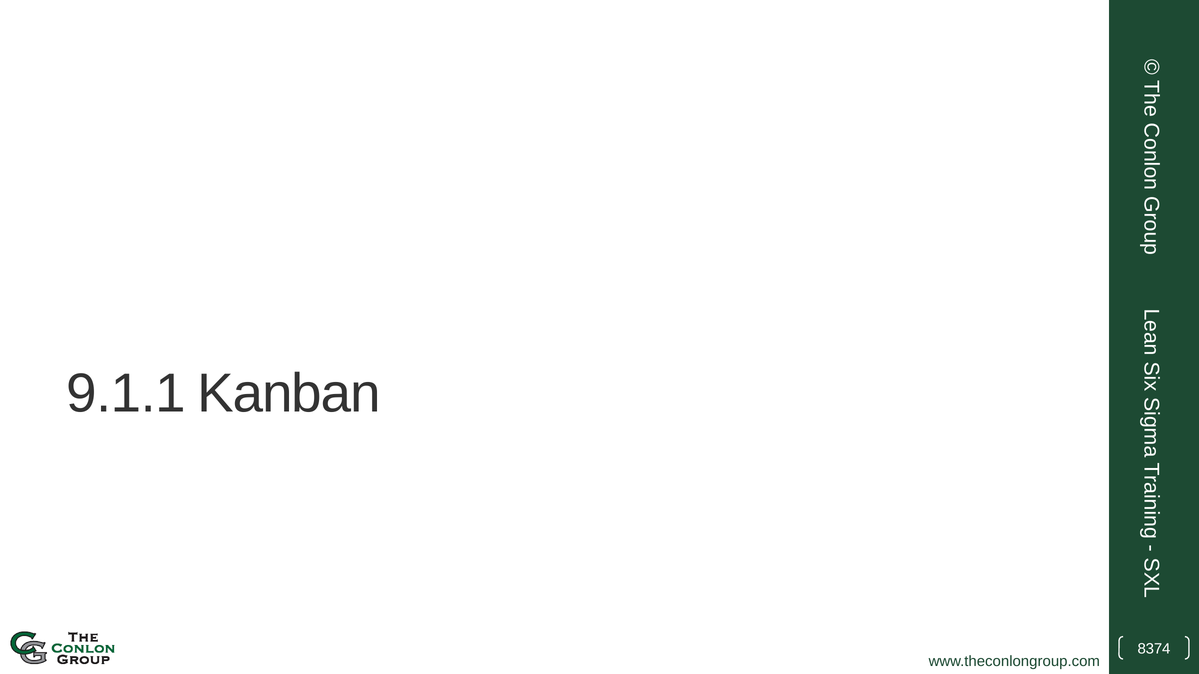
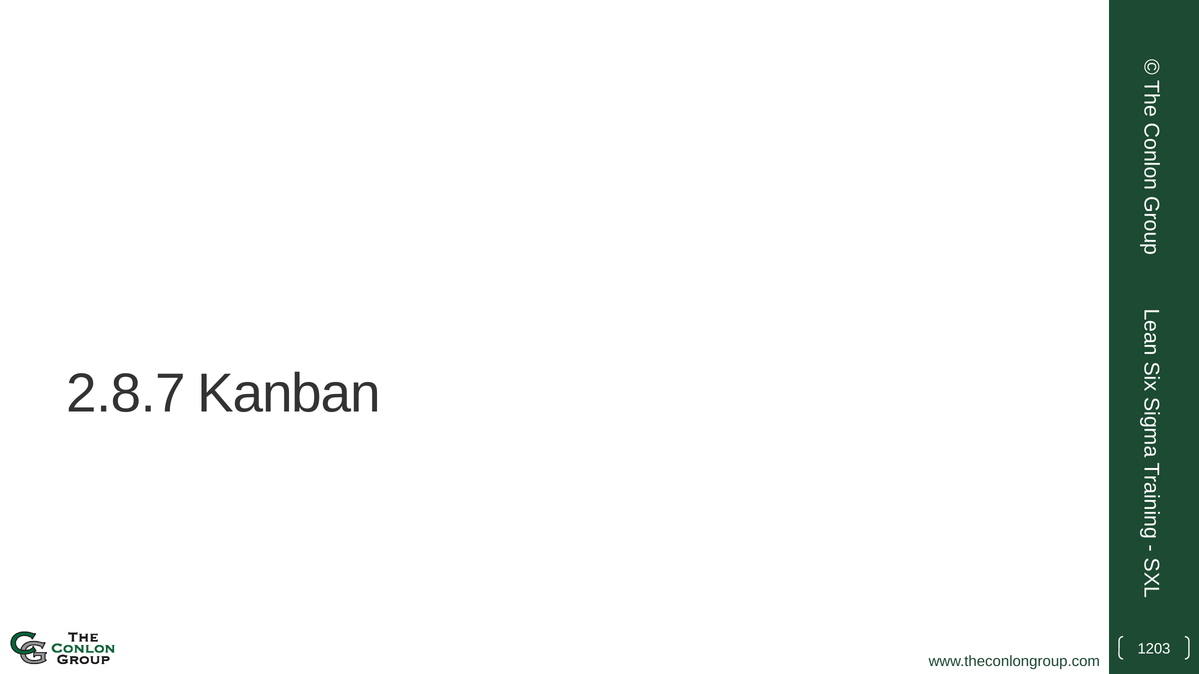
9.1.1: 9.1.1 -> 2.8.7
8374: 8374 -> 1203
